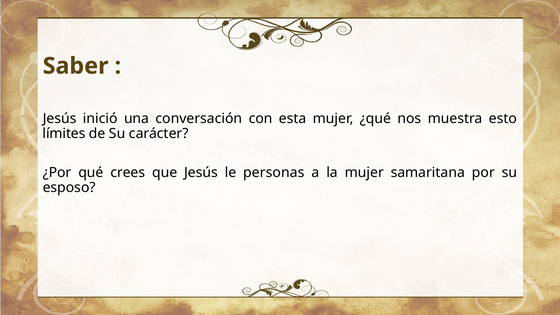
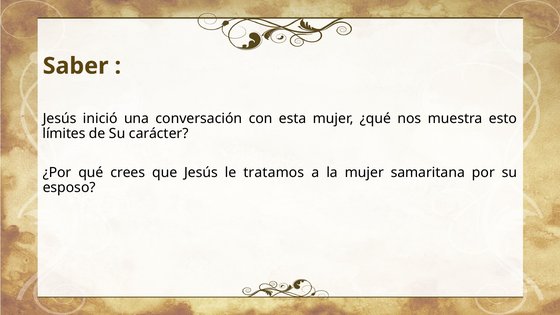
personas: personas -> tratamos
